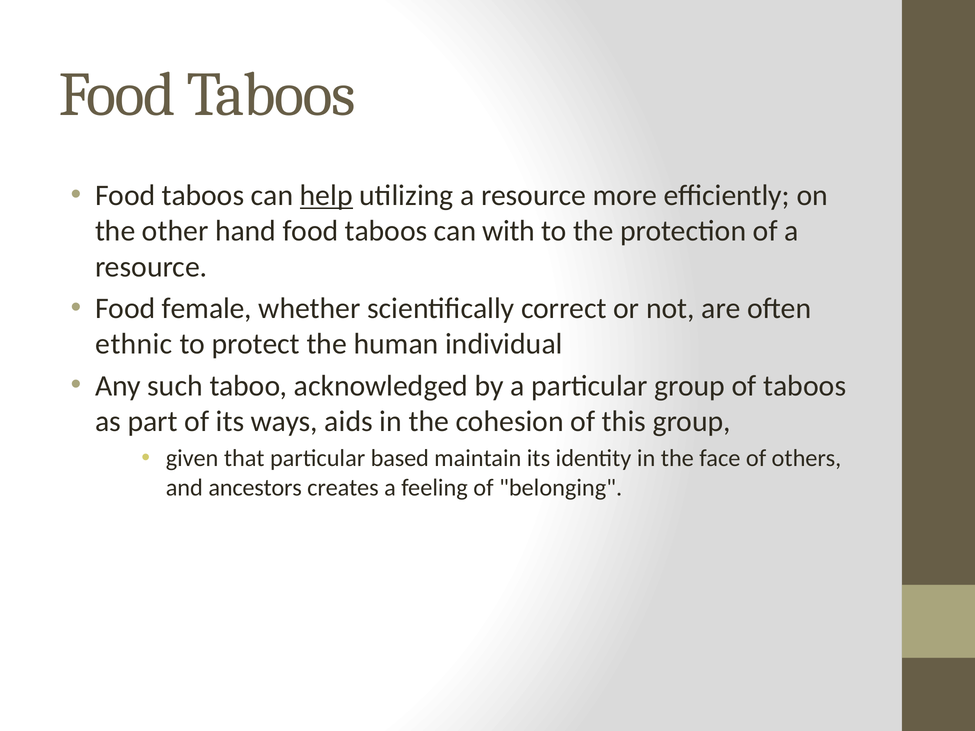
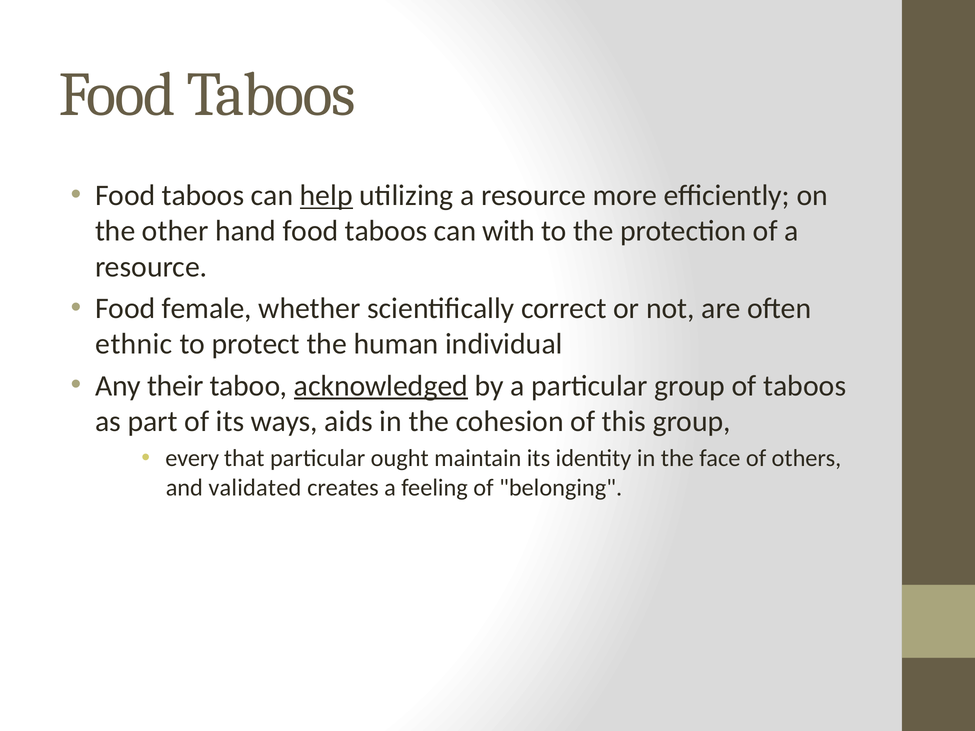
such: such -> their
acknowledged underline: none -> present
given: given -> every
based: based -> ought
ancestors: ancestors -> validated
